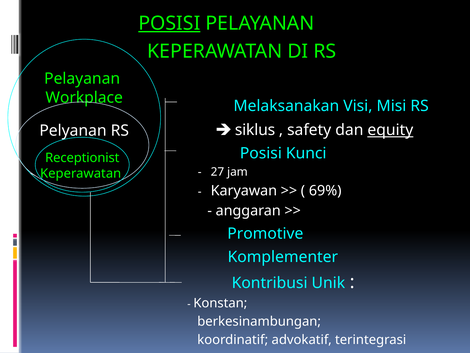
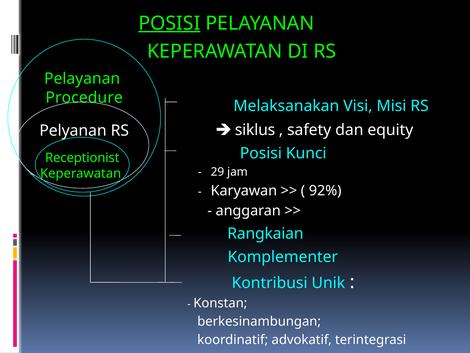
Workplace: Workplace -> Procedure
equity underline: present -> none
27: 27 -> 29
69%: 69% -> 92%
Promotive: Promotive -> Rangkaian
